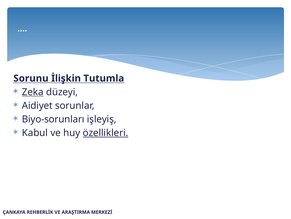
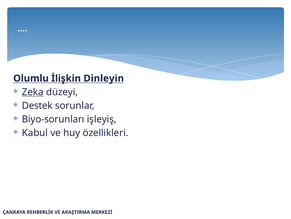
Sorunu: Sorunu -> Olumlu
Tutumla: Tutumla -> Dinleyin
Aidiyet: Aidiyet -> Destek
özellikleri underline: present -> none
